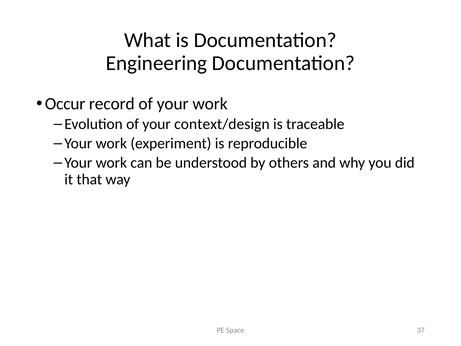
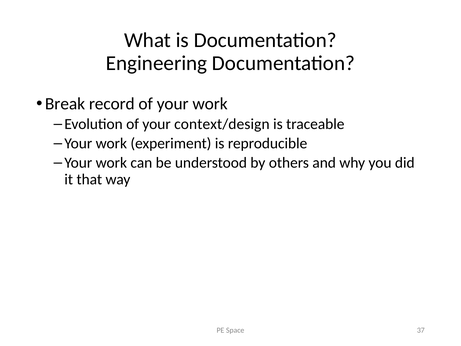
Occur: Occur -> Break
